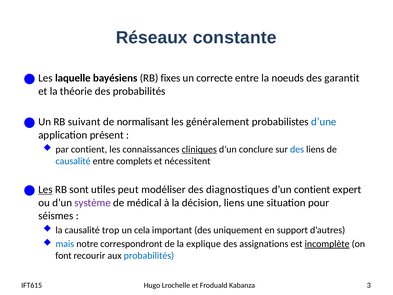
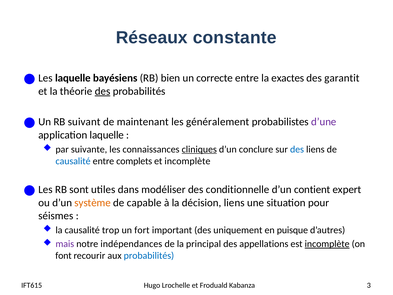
fixes: fixes -> bien
noeuds: noeuds -> exactes
des at (103, 91) underline: none -> present
normalisant: normalisant -> maintenant
d’une colour: blue -> purple
application présent: présent -> laquelle
par contient: contient -> suivante
et nécessitent: nécessitent -> incomplète
Les at (45, 189) underline: present -> none
peut: peut -> dans
diagnostiques: diagnostiques -> conditionnelle
système colour: purple -> orange
médical: médical -> capable
cela: cela -> fort
support: support -> puisque
mais colour: blue -> purple
correspondront: correspondront -> indépendances
explique: explique -> principal
assignations: assignations -> appellations
